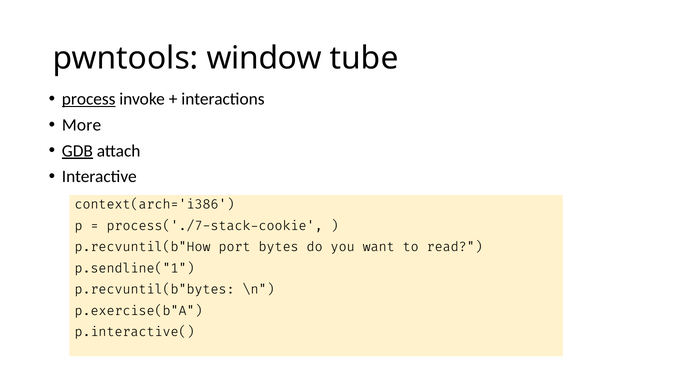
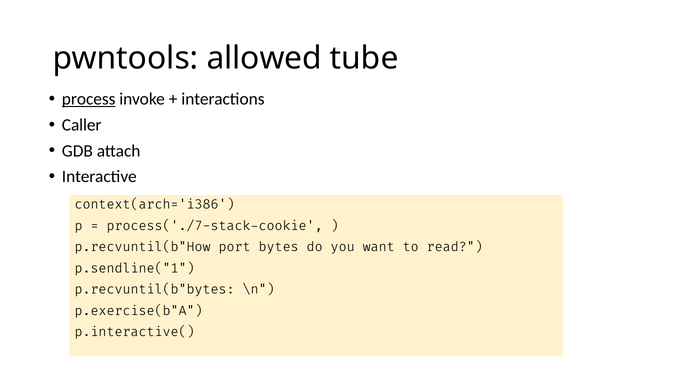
window: window -> allowed
More: More -> Caller
GDB underline: present -> none
